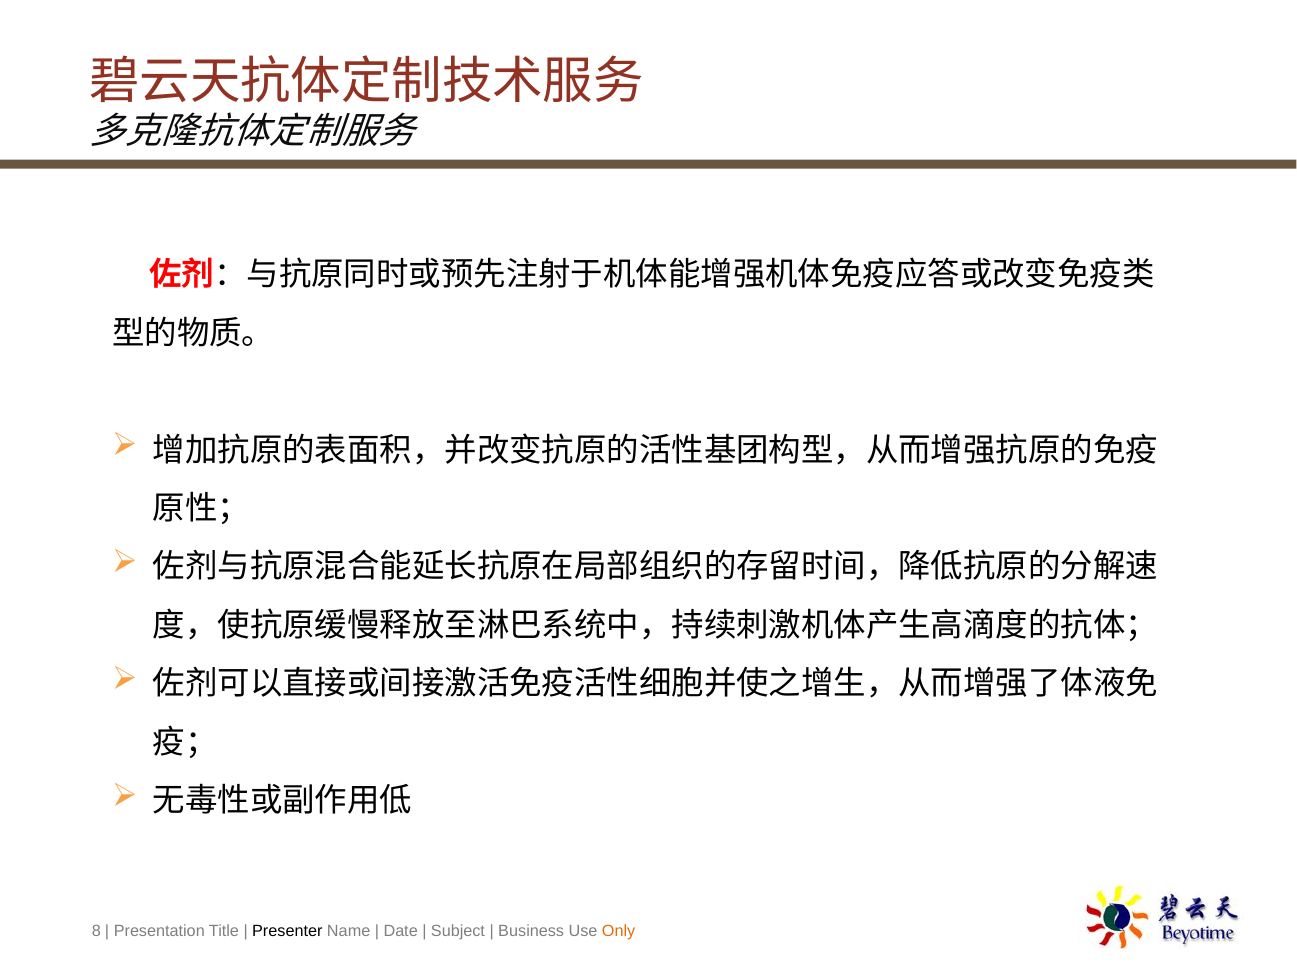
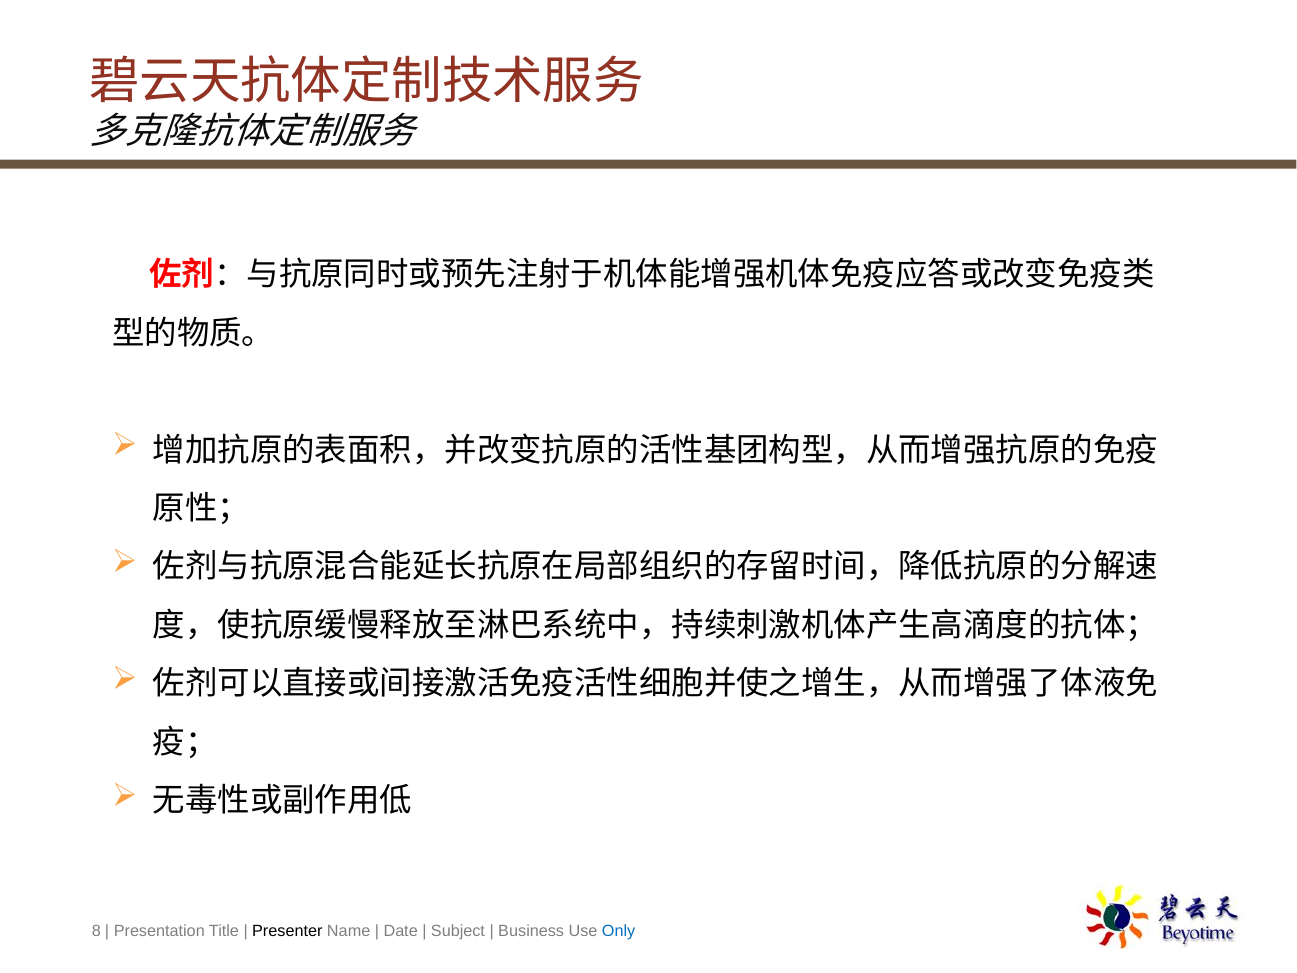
Only colour: orange -> blue
